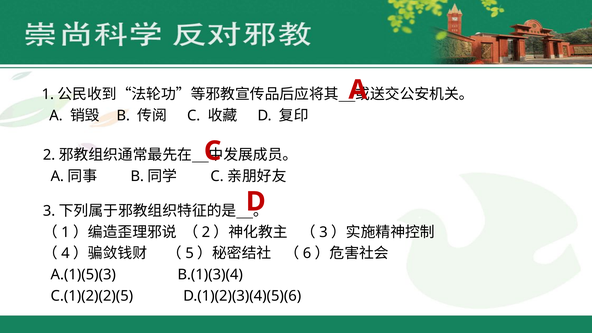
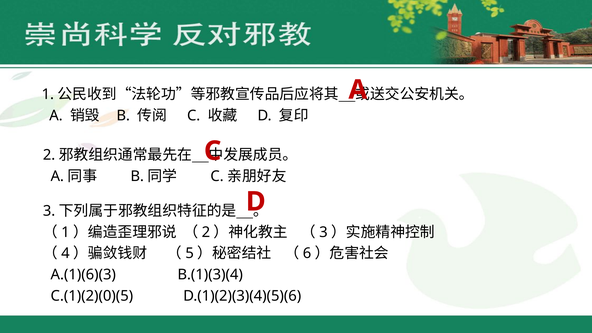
A.(1)(5)(3: A.(1)(5)(3 -> A.(1)(6)(3
C.(1)(2)(2)(5: C.(1)(2)(2)(5 -> C.(1)(2)(0)(5
